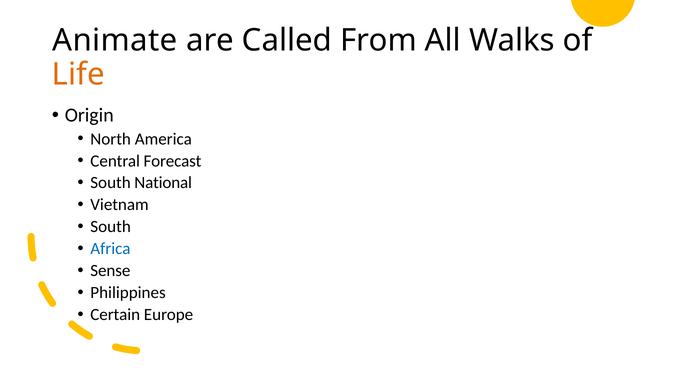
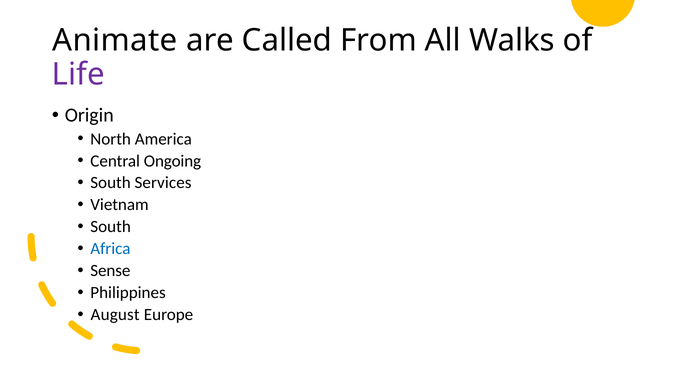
Life colour: orange -> purple
Forecast: Forecast -> Ongoing
National: National -> Services
Certain: Certain -> August
